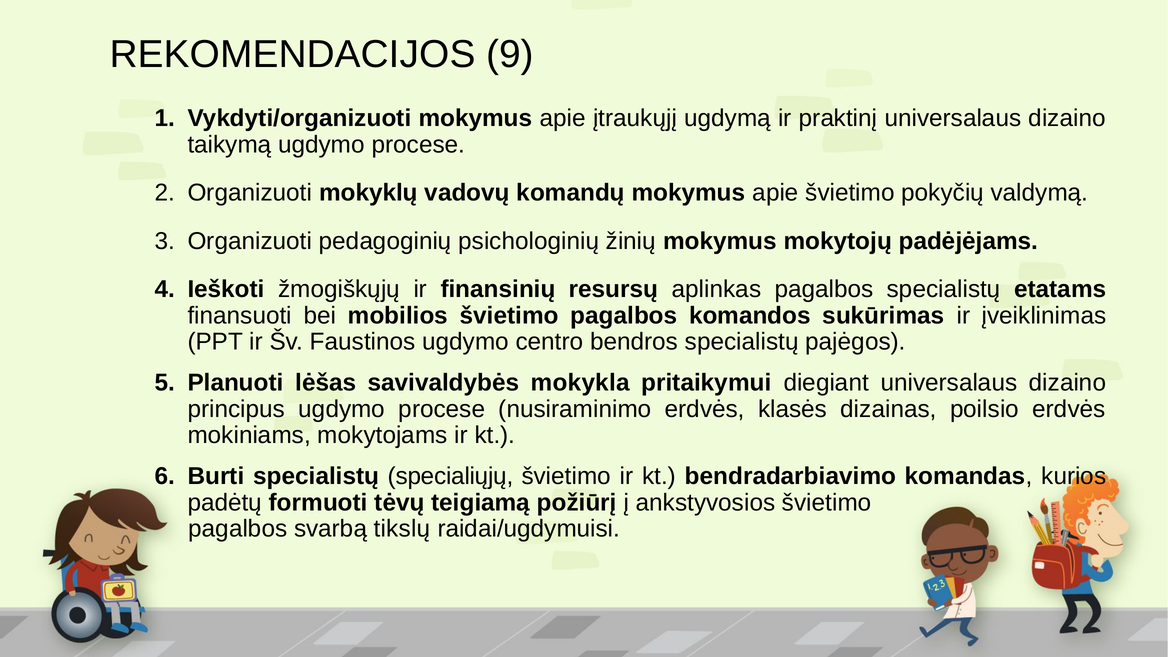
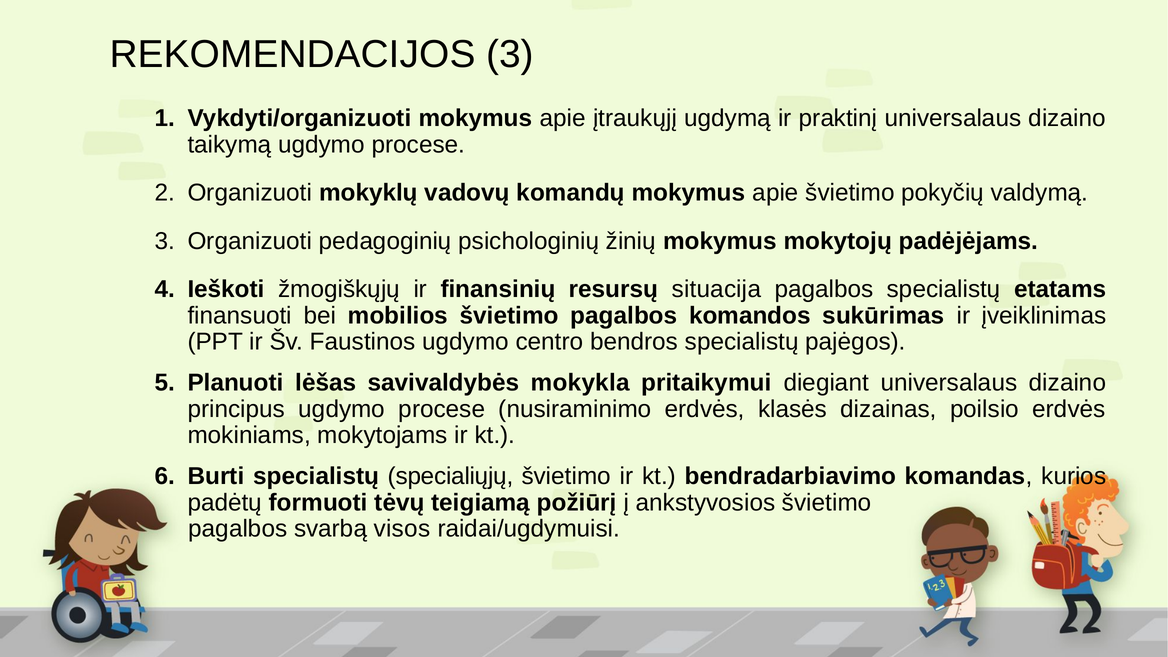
REKOMENDACIJOS 9: 9 -> 3
aplinkas: aplinkas -> situacija
tikslų: tikslų -> visos
